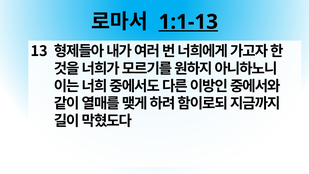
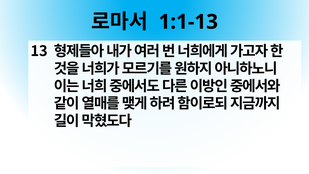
1:1-13 underline: present -> none
